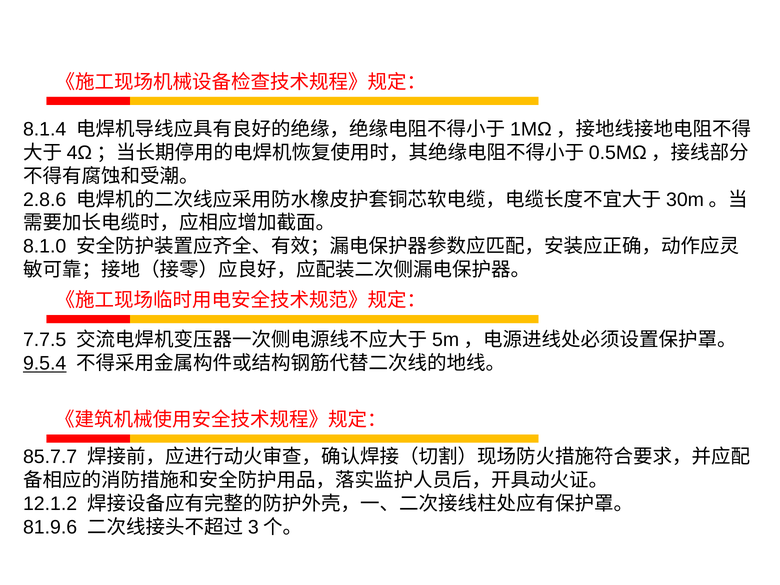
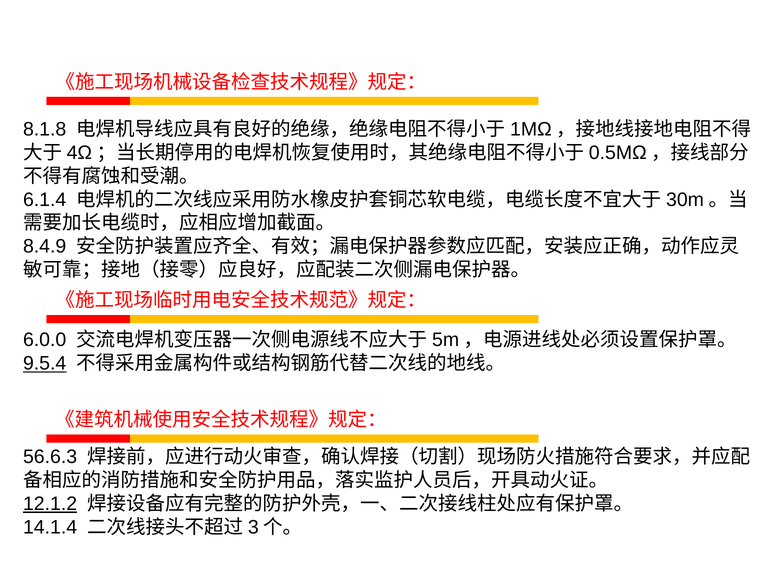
8.1.4: 8.1.4 -> 8.1.8
2.8.6: 2.8.6 -> 6.1.4
8.1.0: 8.1.0 -> 8.4.9
7.7.5: 7.7.5 -> 6.0.0
85.7.7: 85.7.7 -> 56.6.3
12.1.2 underline: none -> present
81.9.6: 81.9.6 -> 14.1.4
